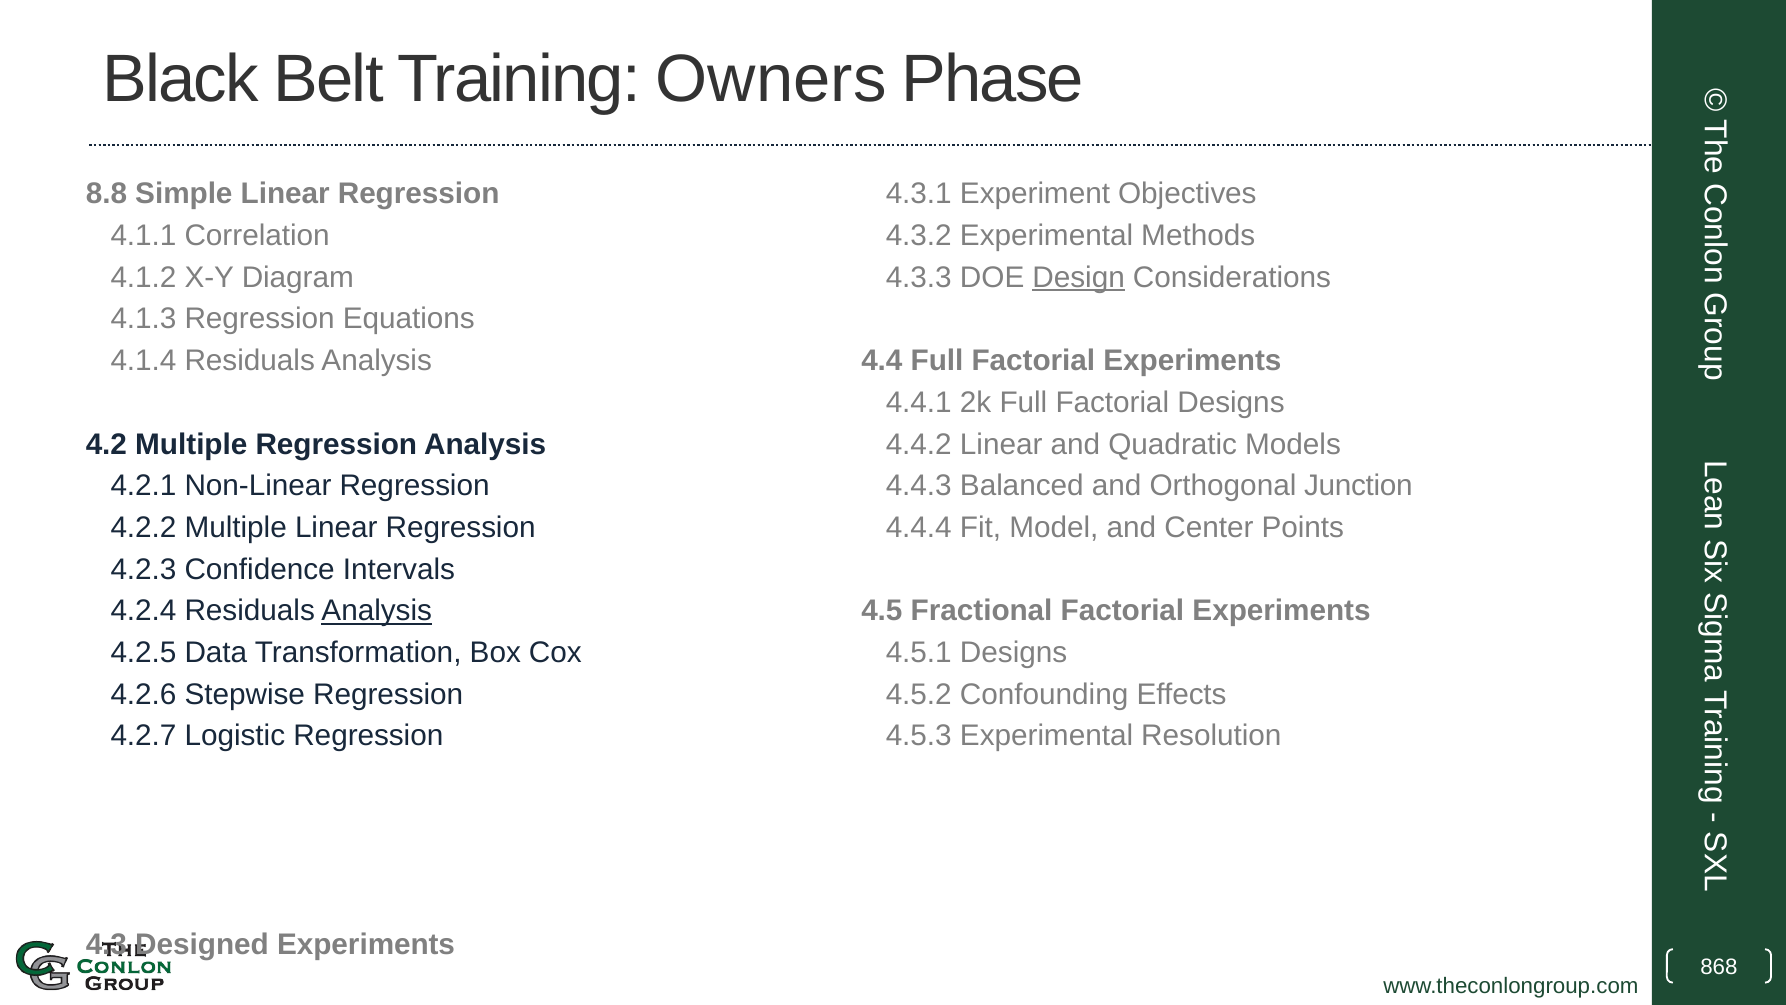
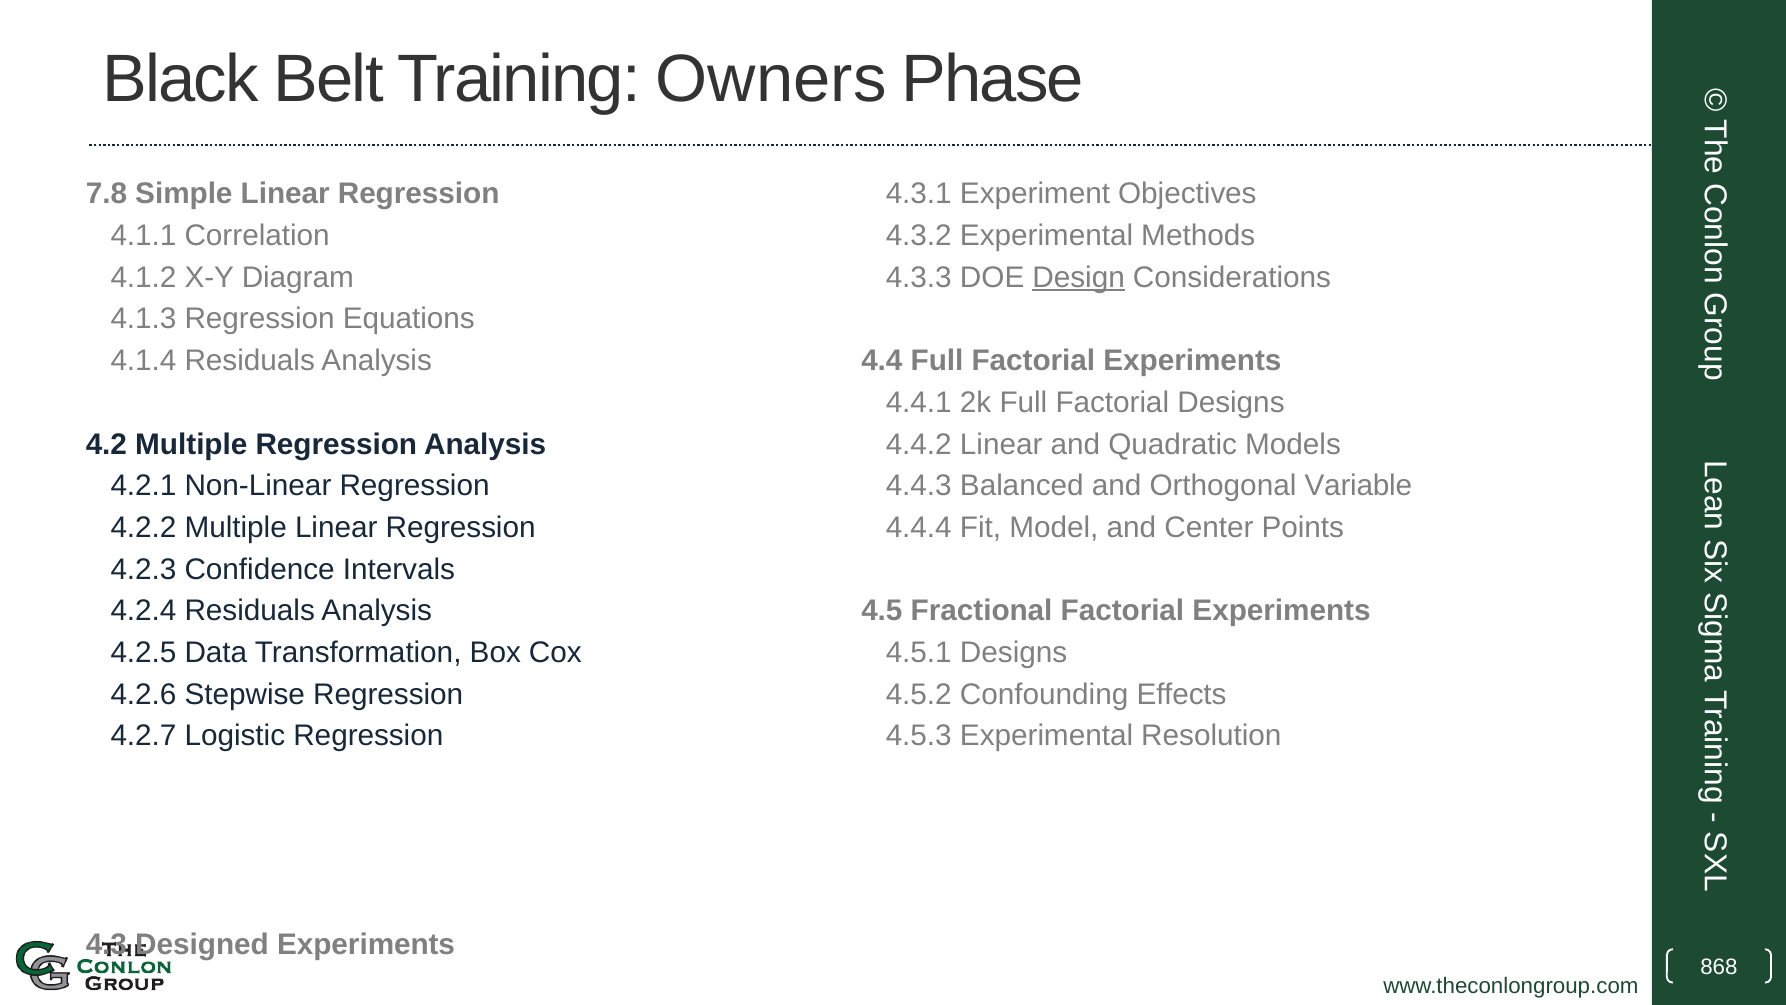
8.8: 8.8 -> 7.8
Junction: Junction -> Variable
Analysis at (377, 611) underline: present -> none
